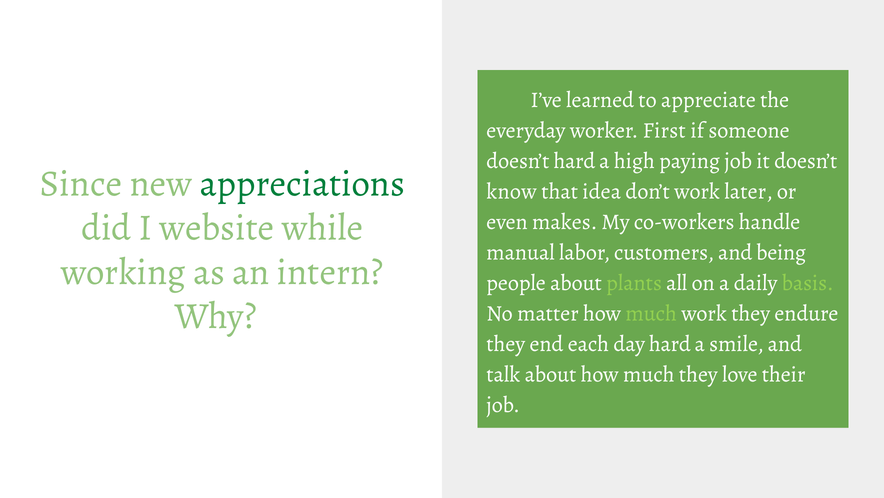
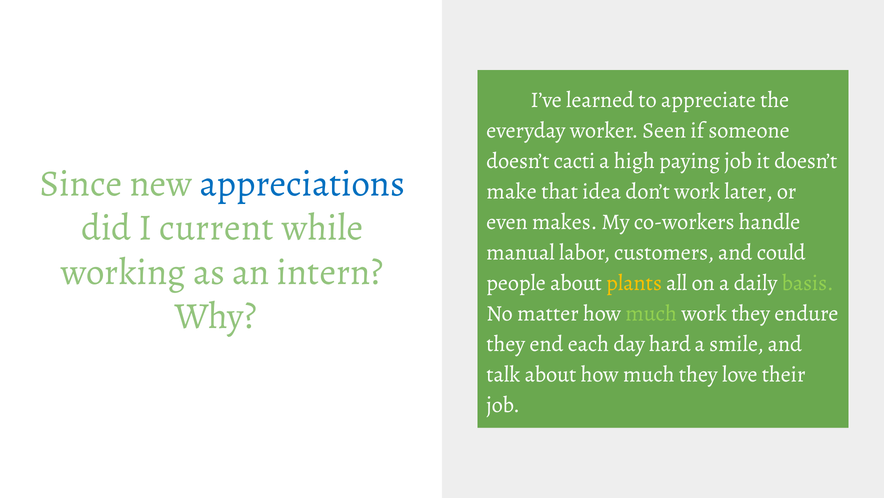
First: First -> Seen
doesn’t hard: hard -> cacti
appreciations colour: green -> blue
know: know -> make
website: website -> current
being: being -> could
plants colour: light green -> yellow
